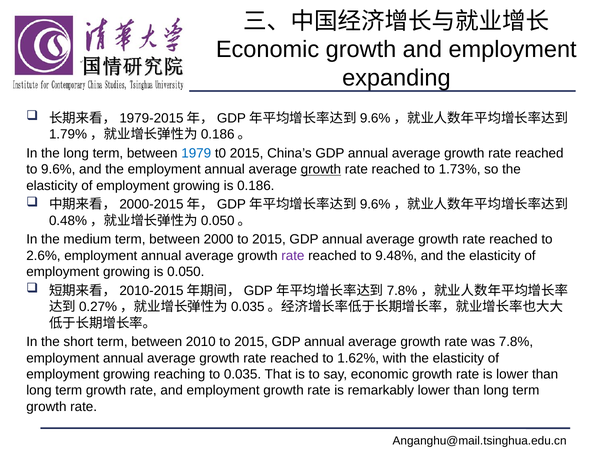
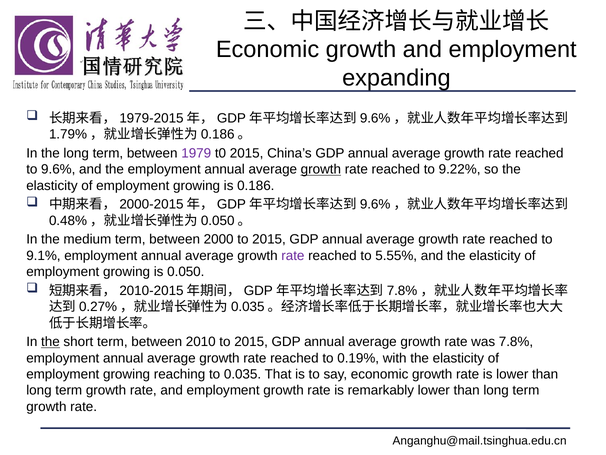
1979 colour: blue -> purple
1.73%: 1.73% -> 9.22%
2.6%: 2.6% -> 9.1%
9.48%: 9.48% -> 5.55%
the at (50, 342) underline: none -> present
1.62%: 1.62% -> 0.19%
